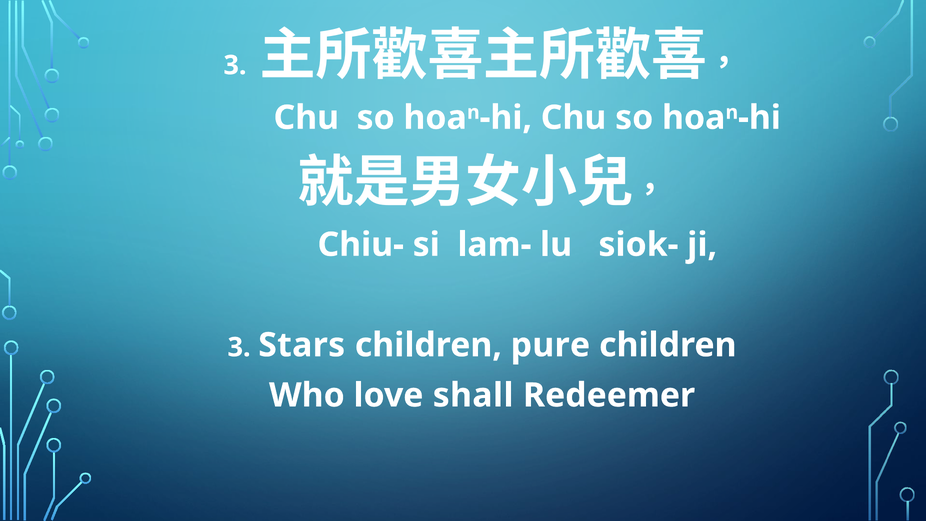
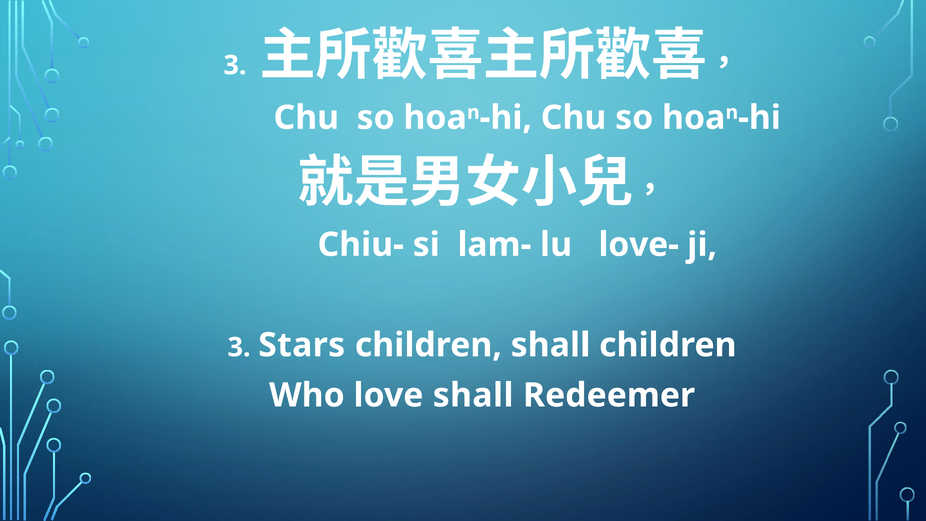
siok-: siok- -> love-
children pure: pure -> shall
